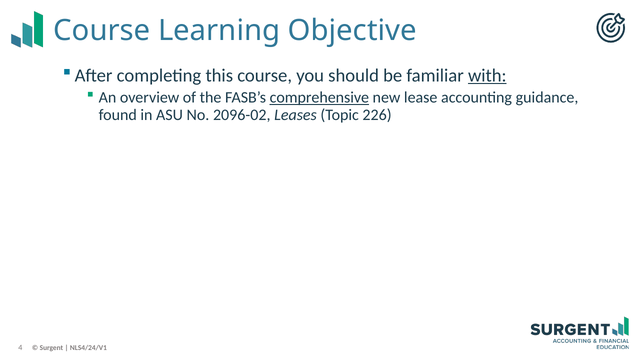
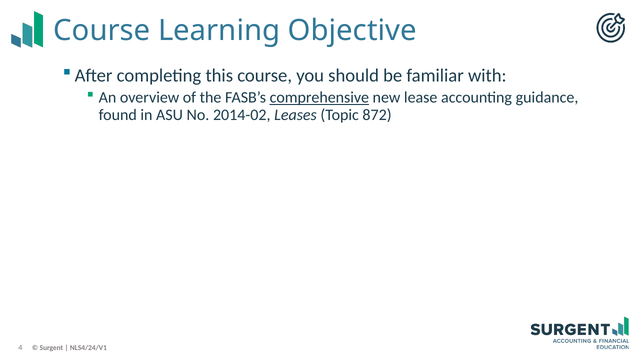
with underline: present -> none
2096-02: 2096-02 -> 2014-02
226: 226 -> 872
